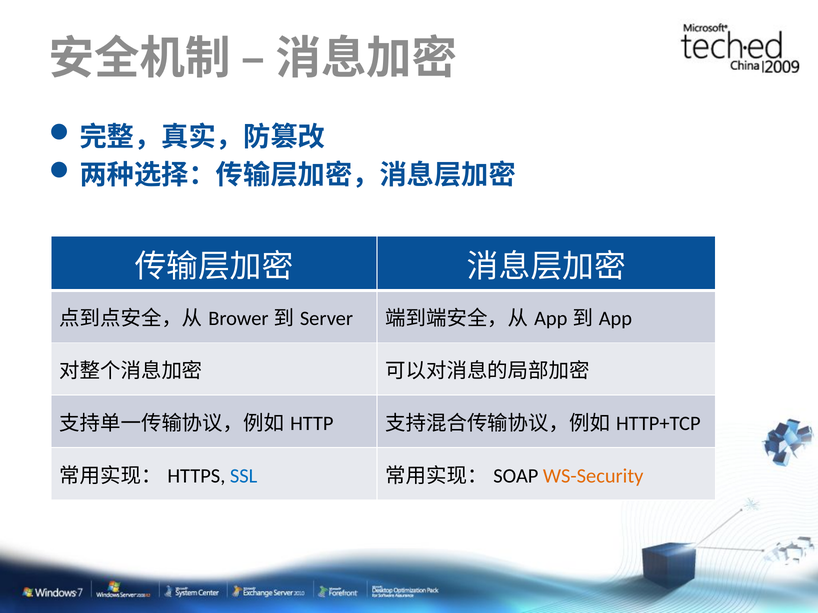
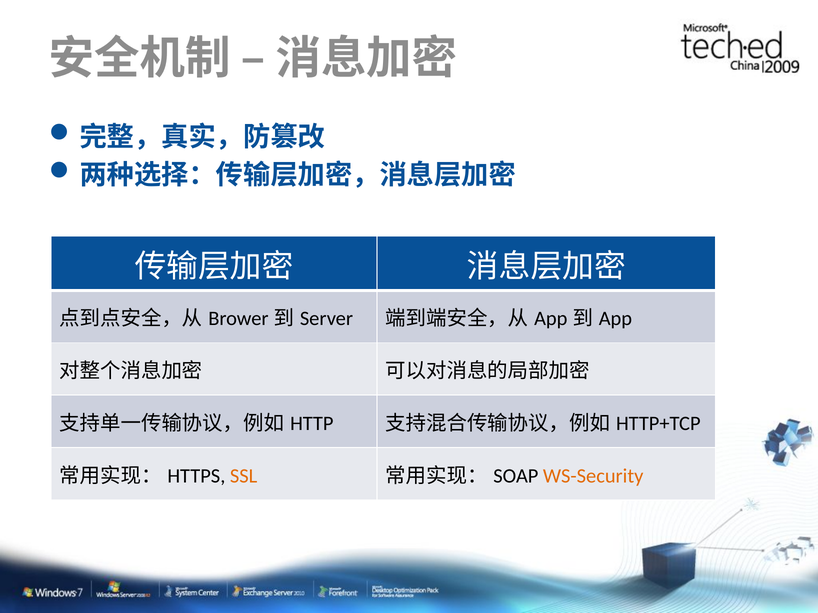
SSL colour: blue -> orange
